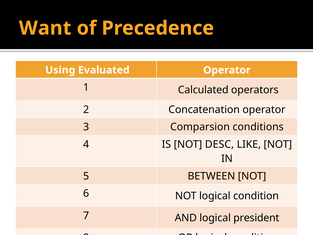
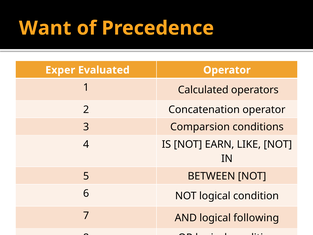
Using: Using -> Exper
DESC: DESC -> EARN
president: president -> following
